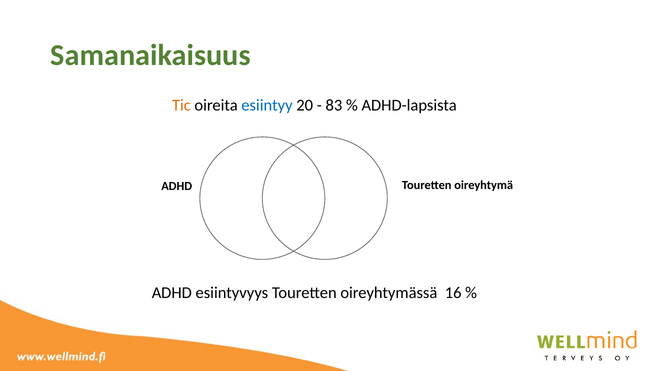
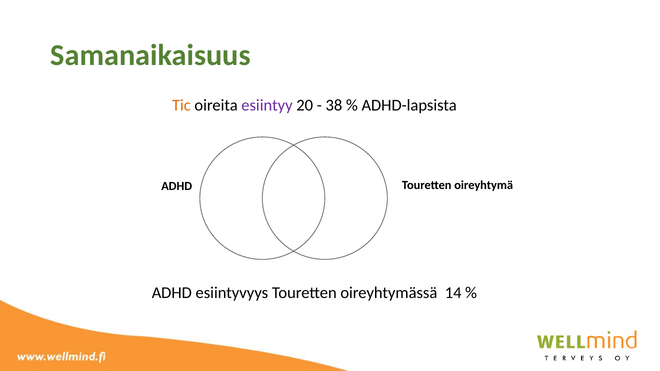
esiintyy colour: blue -> purple
83: 83 -> 38
16: 16 -> 14
